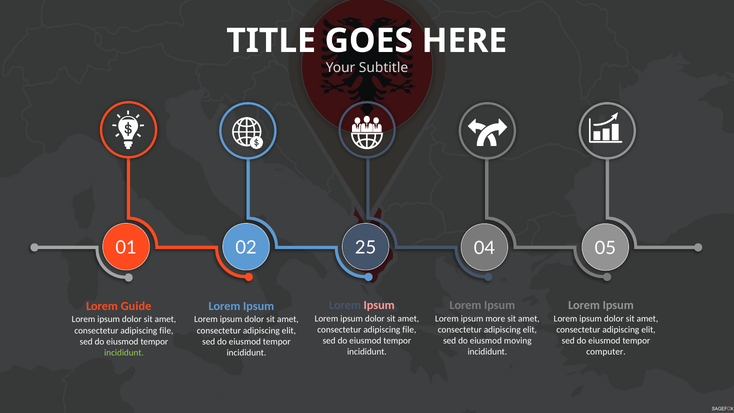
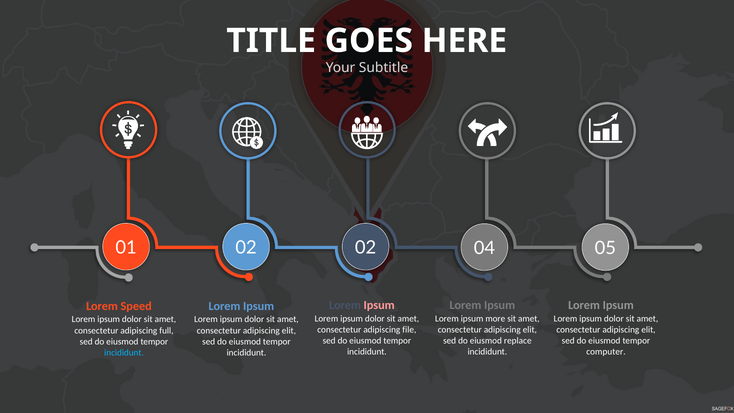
02 25: 25 -> 02
Guide: Guide -> Speed
file at (166, 330): file -> full
moving: moving -> replace
incididunt at (124, 352) colour: light green -> light blue
